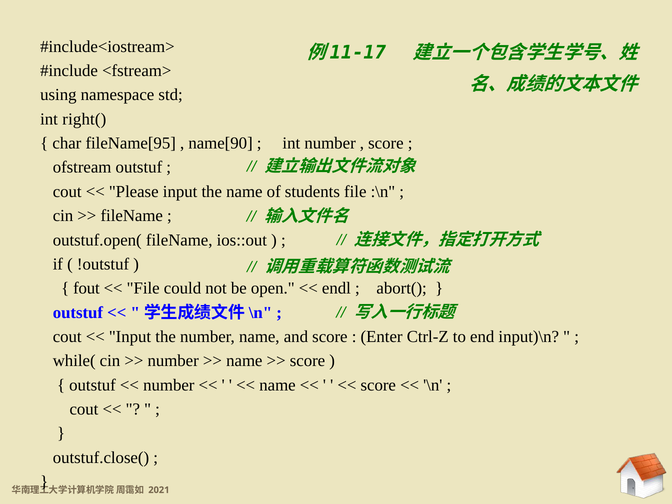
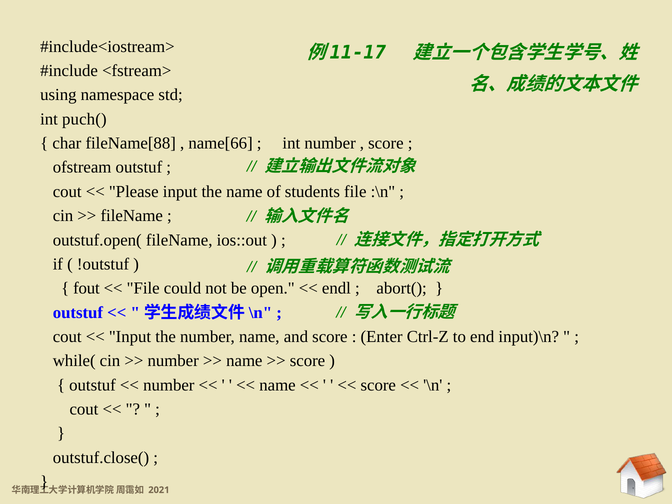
right(: right( -> puch(
fileName[95: fileName[95 -> fileName[88
name[90: name[90 -> name[66
